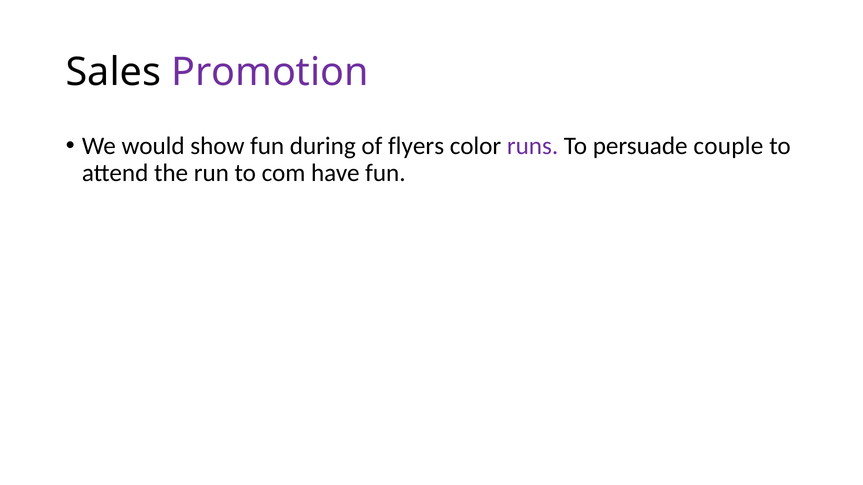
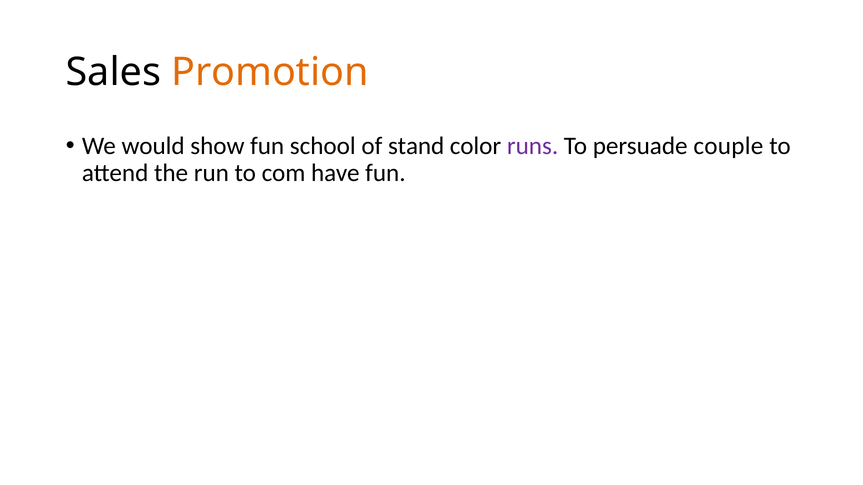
Promotion colour: purple -> orange
during: during -> school
flyers: flyers -> stand
